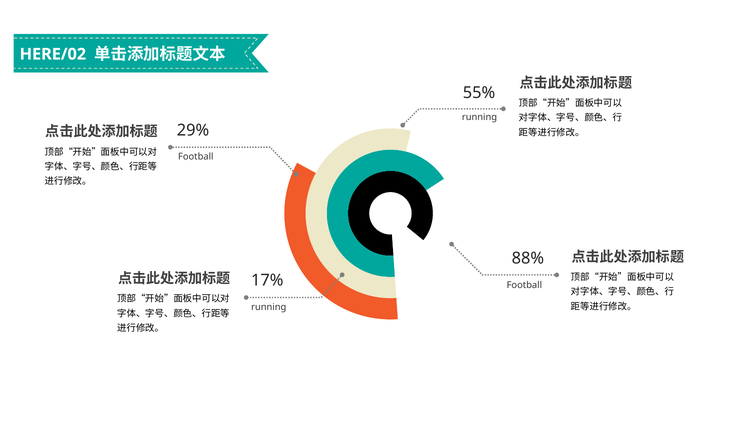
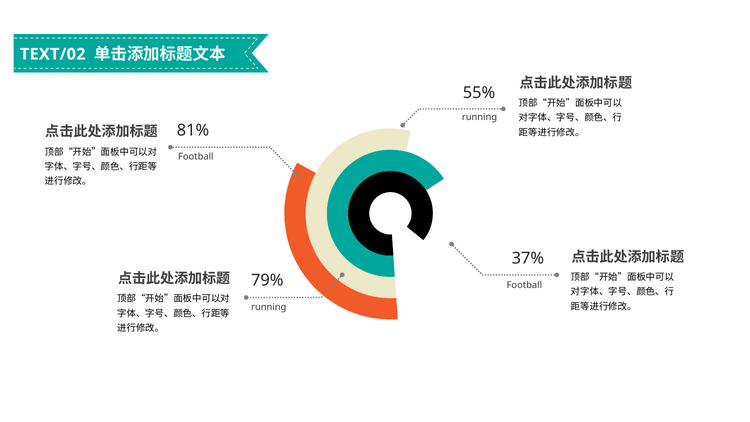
HERE/02: HERE/02 -> TEXT/02
29%: 29% -> 81%
88%: 88% -> 37%
17%: 17% -> 79%
